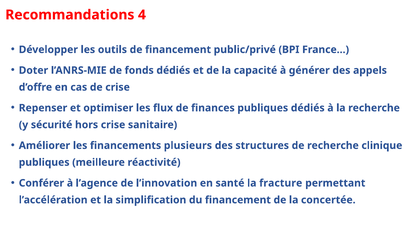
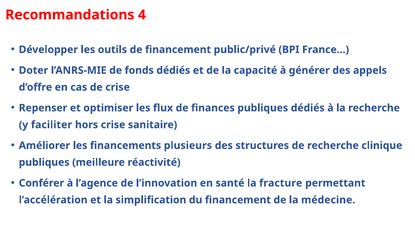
sécurité: sécurité -> faciliter
concertée: concertée -> médecine
